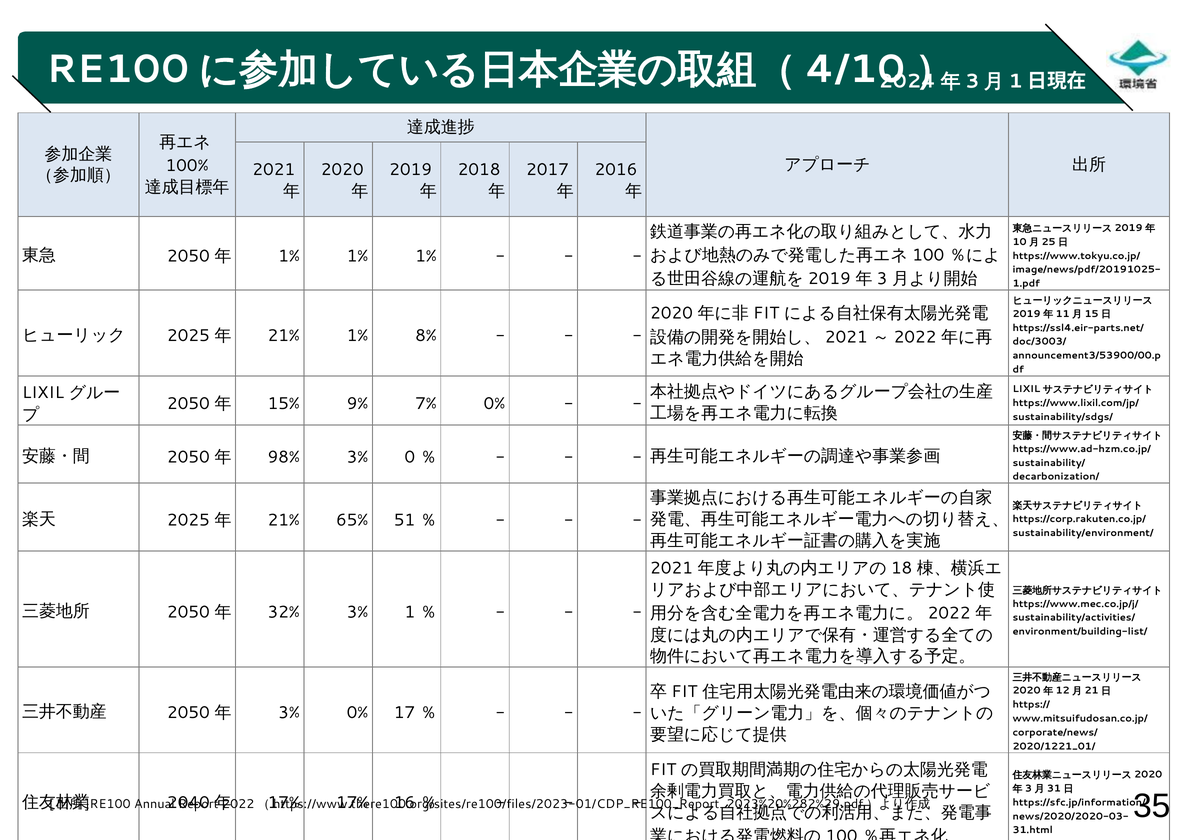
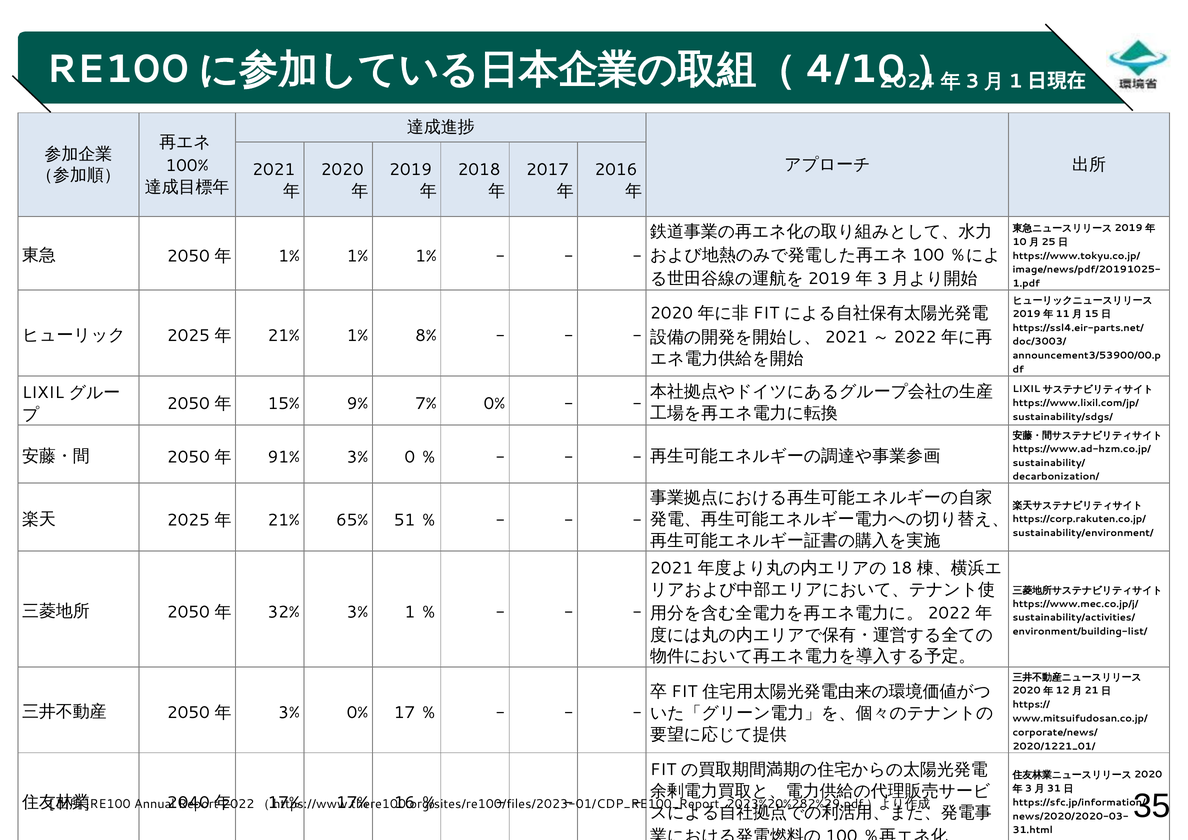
98%: 98% -> 91%
